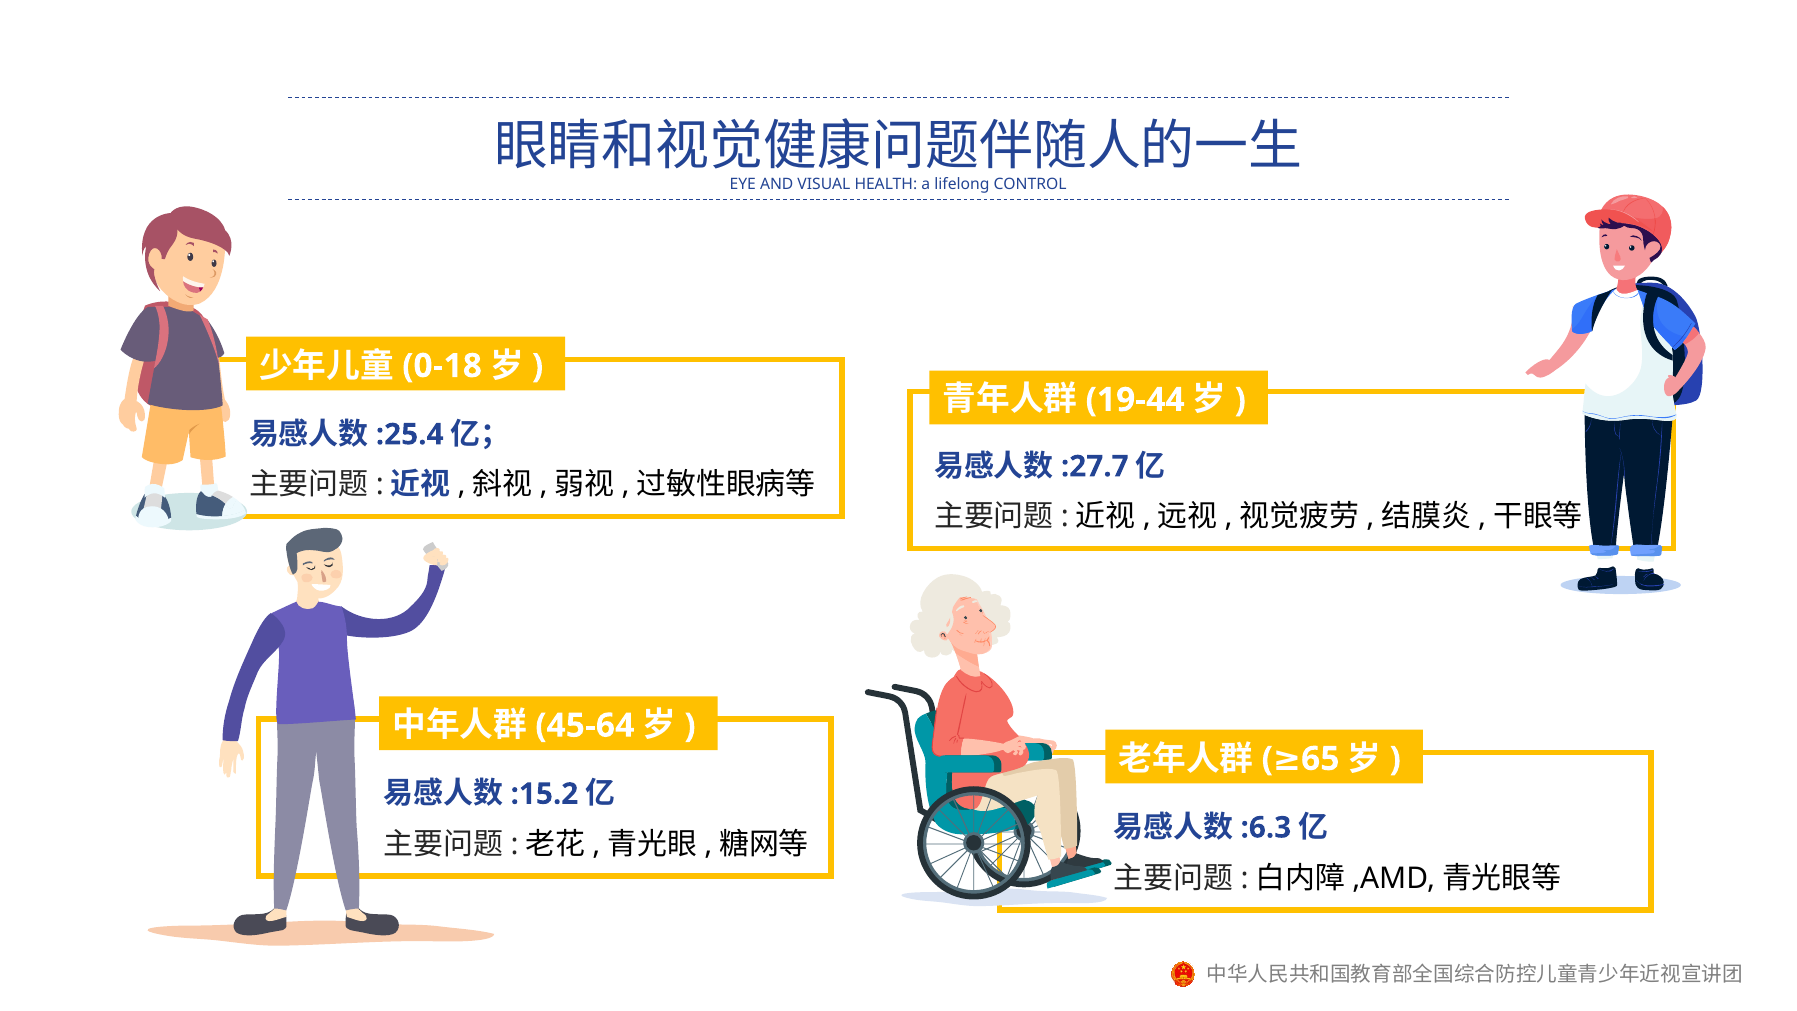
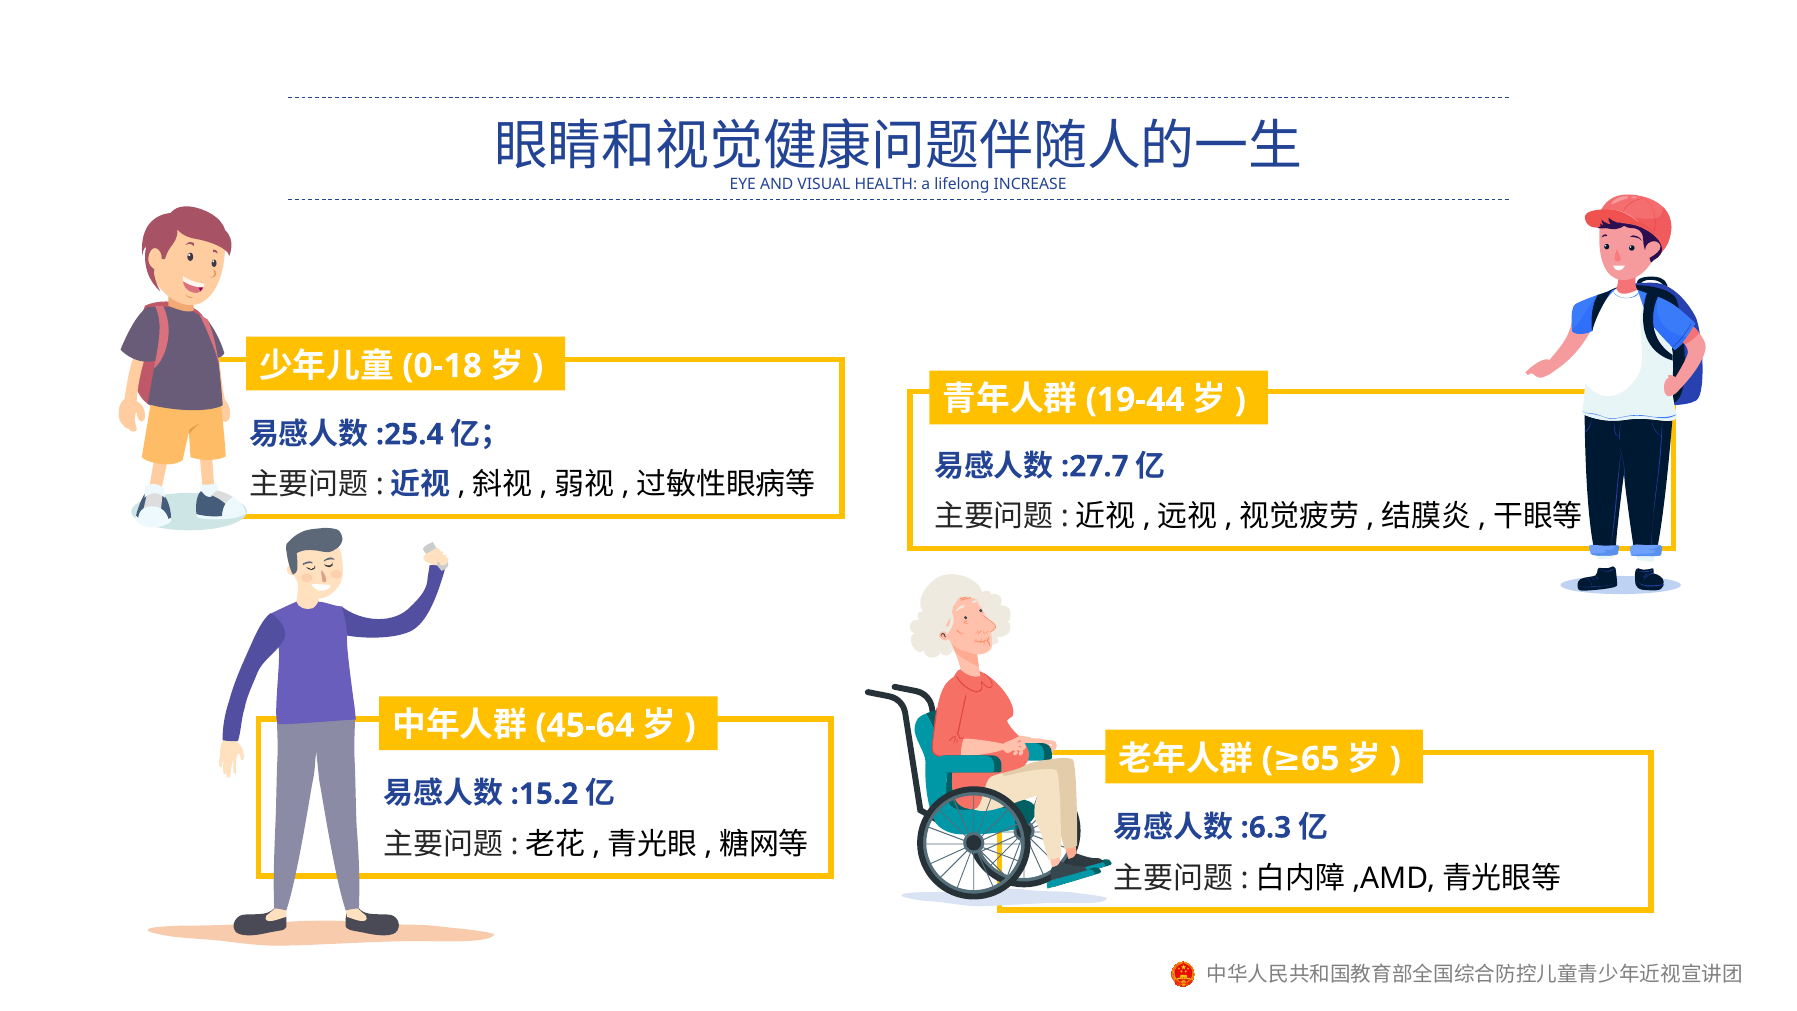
CONTROL: CONTROL -> INCREASE
